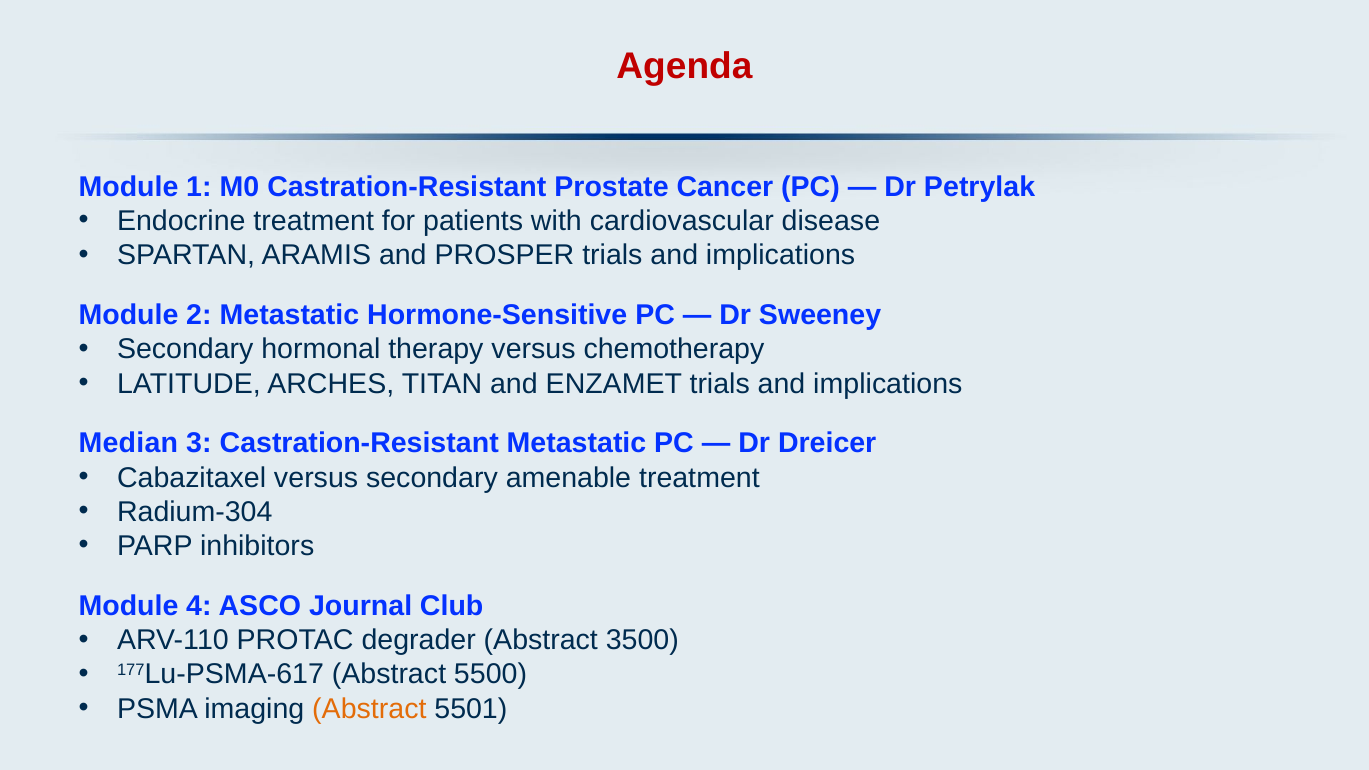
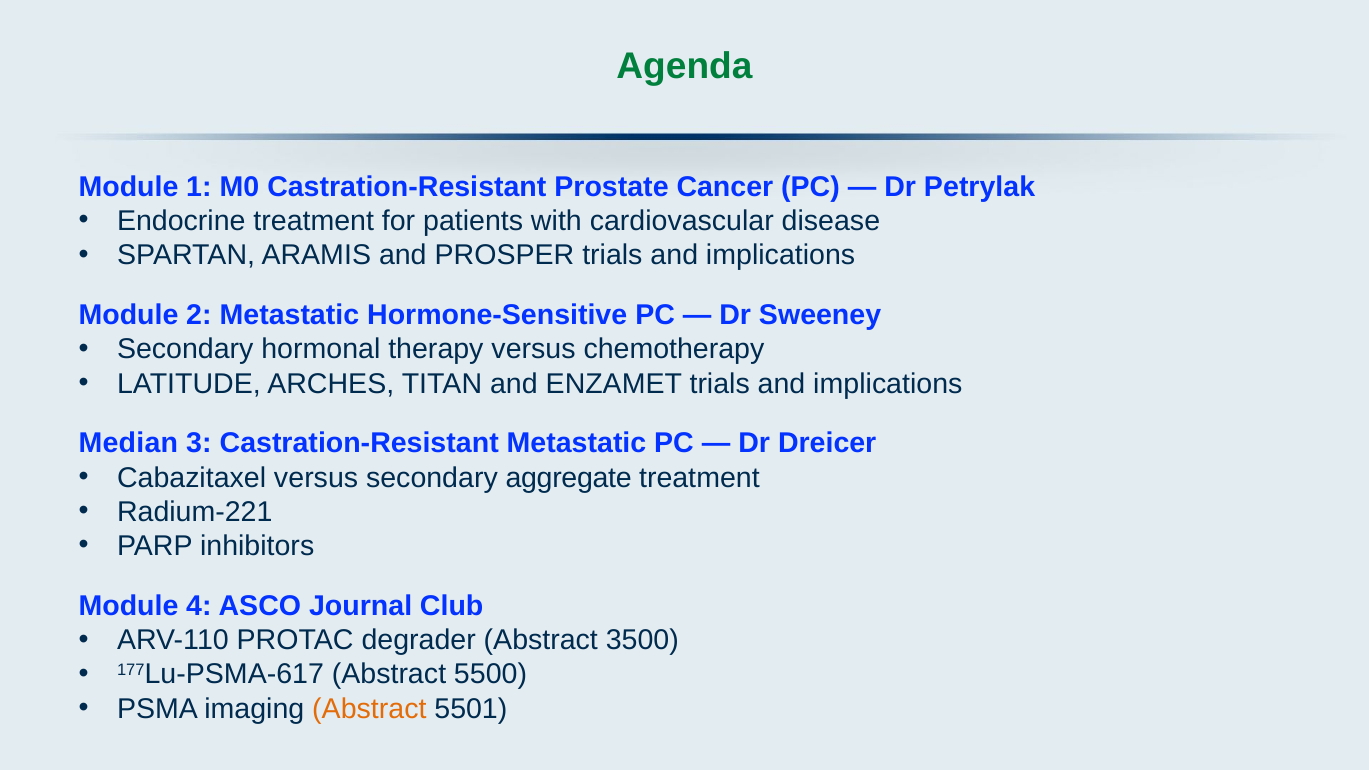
Agenda colour: red -> green
amenable: amenable -> aggregate
Radium-304: Radium-304 -> Radium-221
